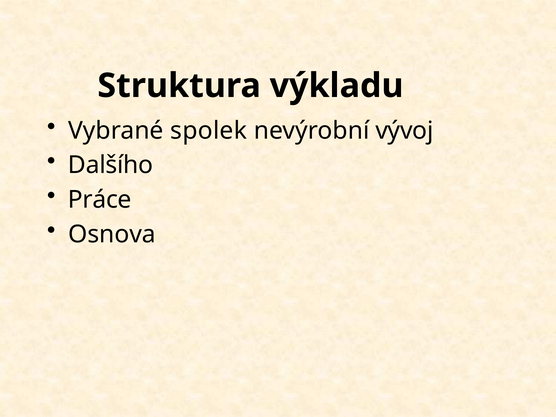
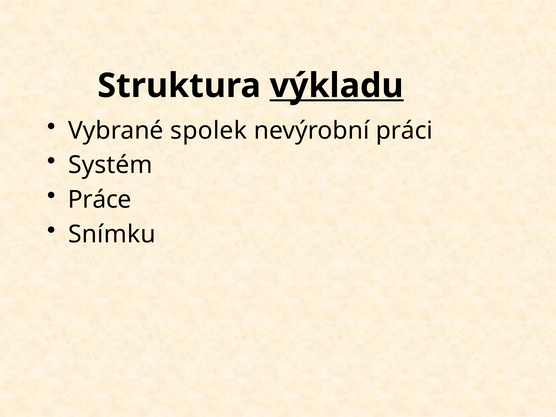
výkladu underline: none -> present
vývoj: vývoj -> práci
Dalšího: Dalšího -> Systém
Osnova: Osnova -> Snímku
